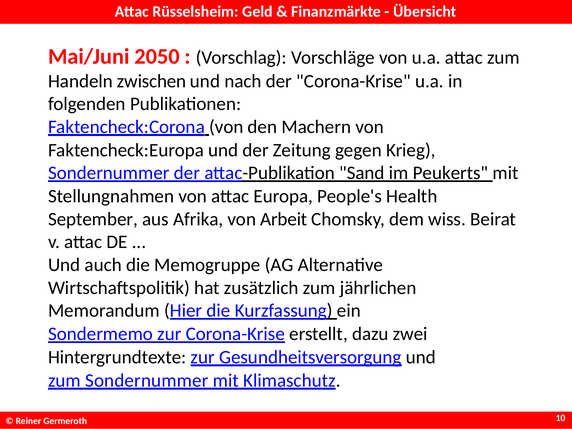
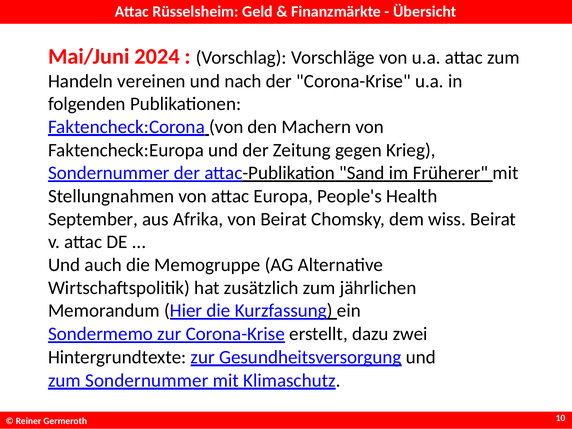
2050: 2050 -> 2024
zwischen: zwischen -> vereinen
Peukerts: Peukerts -> Früherer
von Arbeit: Arbeit -> Beirat
